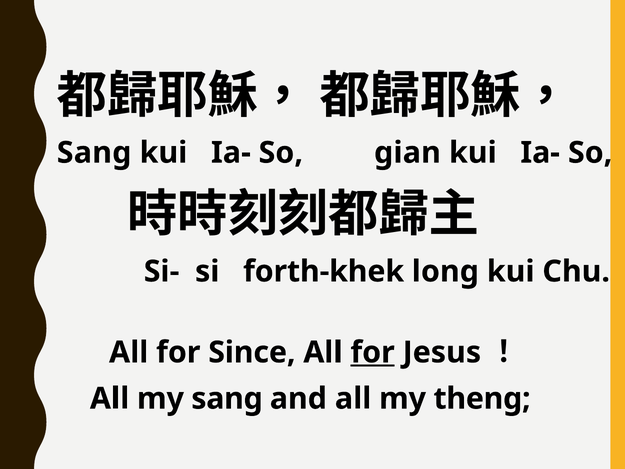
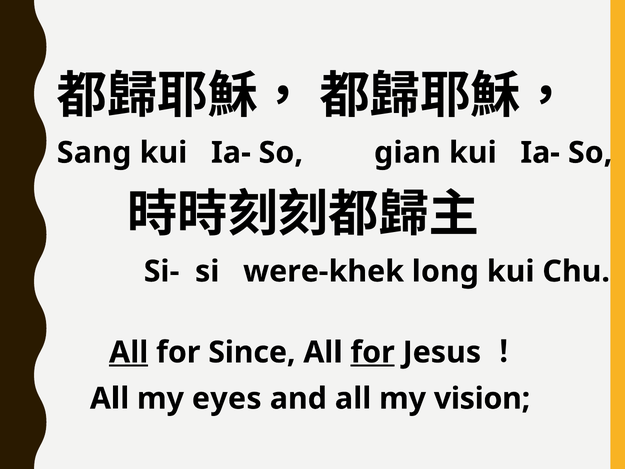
forth-khek: forth-khek -> were-khek
All at (129, 352) underline: none -> present
my sang: sang -> eyes
theng: theng -> vision
